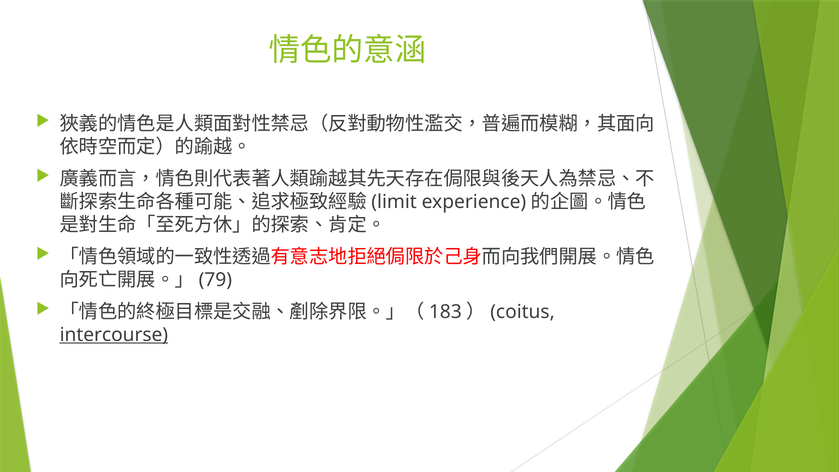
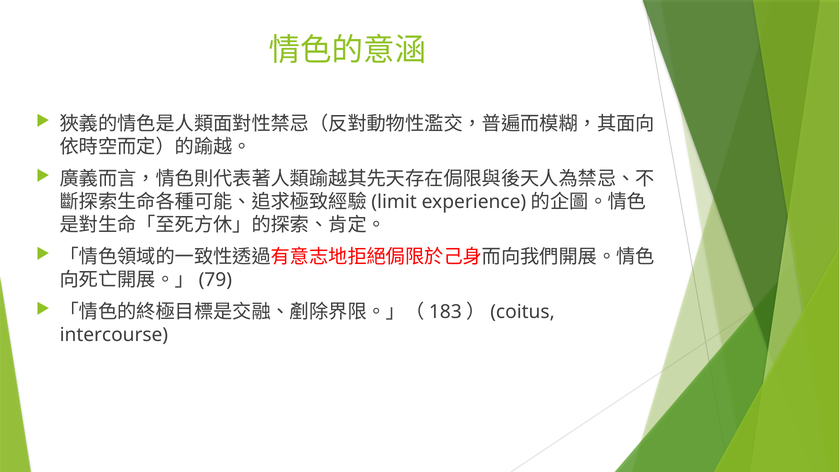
intercourse underline: present -> none
